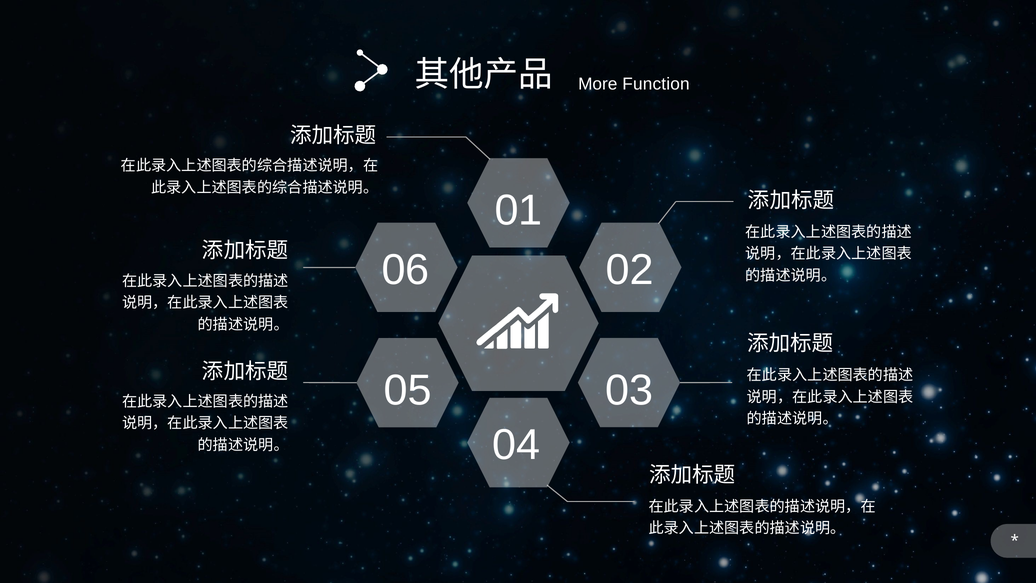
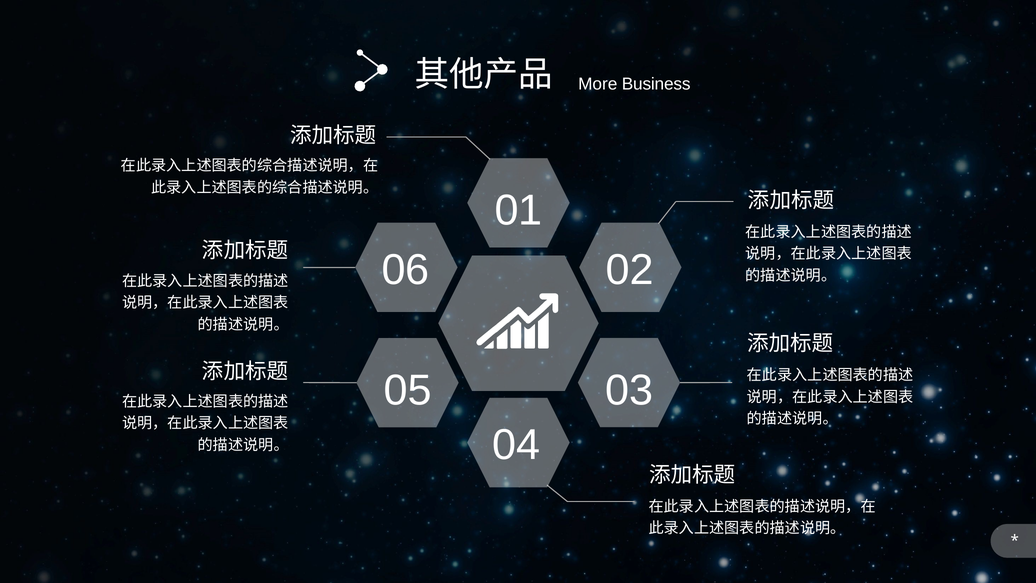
Function: Function -> Business
